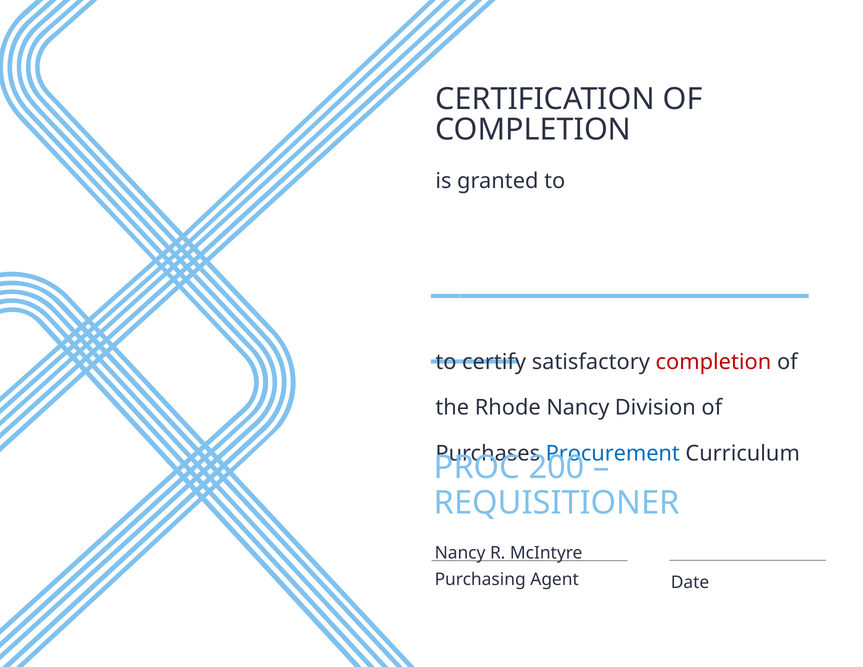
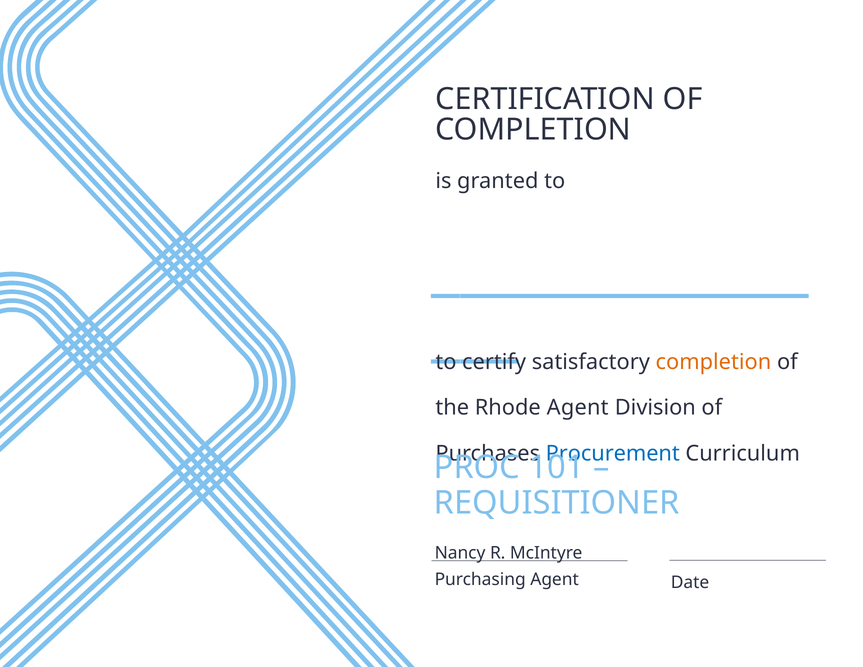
completion at (713, 362) colour: red -> orange
Rhode Nancy: Nancy -> Agent
200: 200 -> 101
